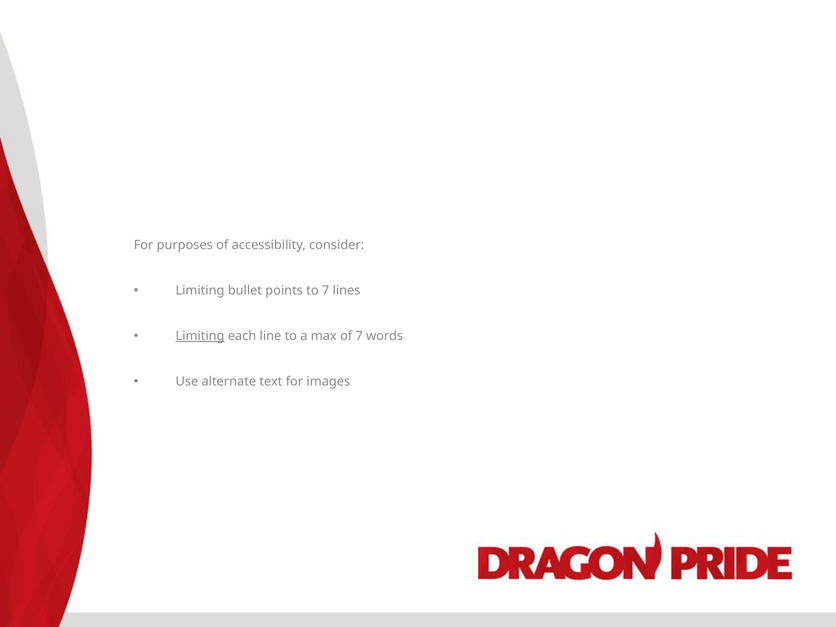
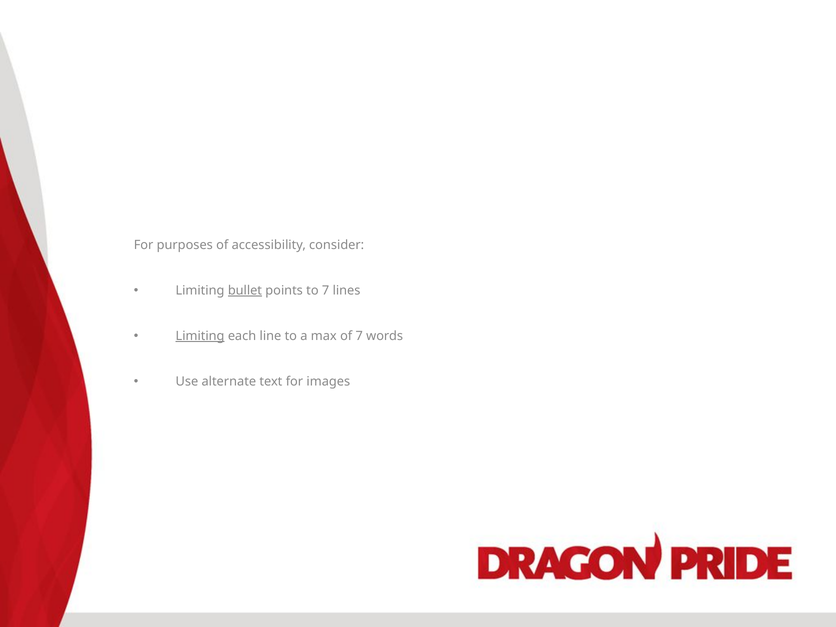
bullet underline: none -> present
